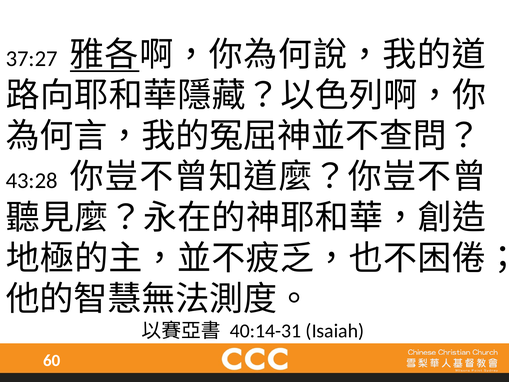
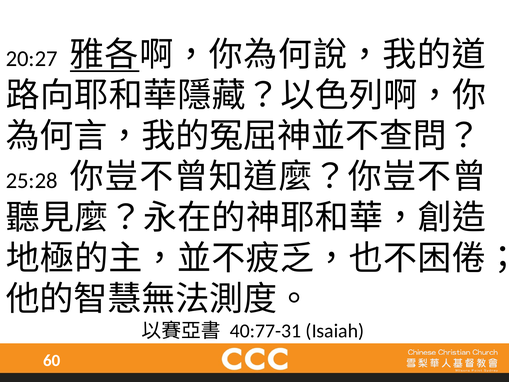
37:27: 37:27 -> 20:27
43:28: 43:28 -> 25:28
40:14-31: 40:14-31 -> 40:77-31
